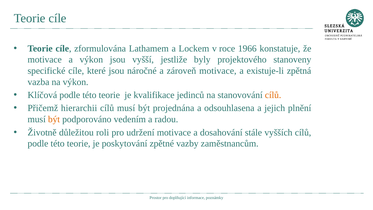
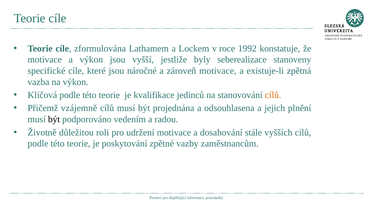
1966: 1966 -> 1992
projektového: projektového -> seberealizace
hierarchii: hierarchii -> vzájemně
být at (54, 119) colour: orange -> black
